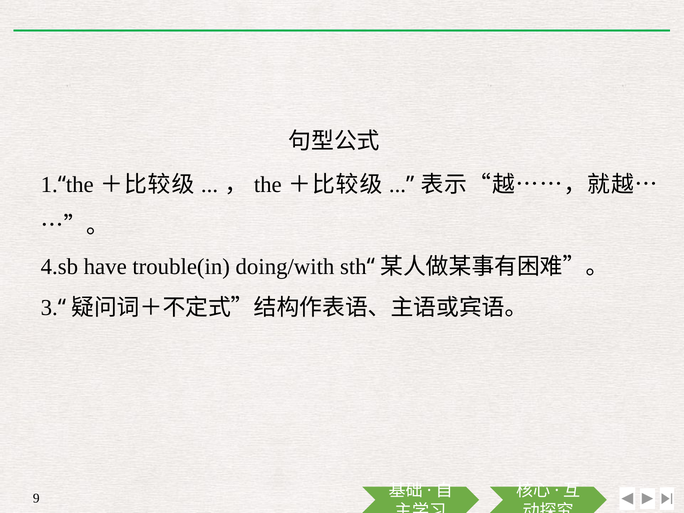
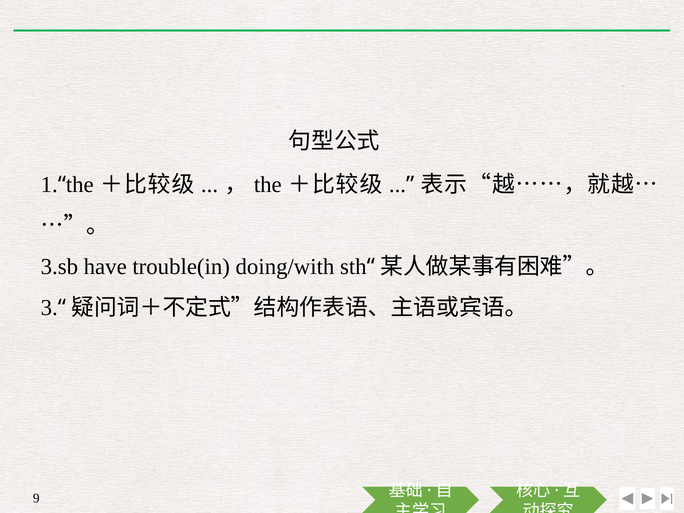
4.sb: 4.sb -> 3.sb
